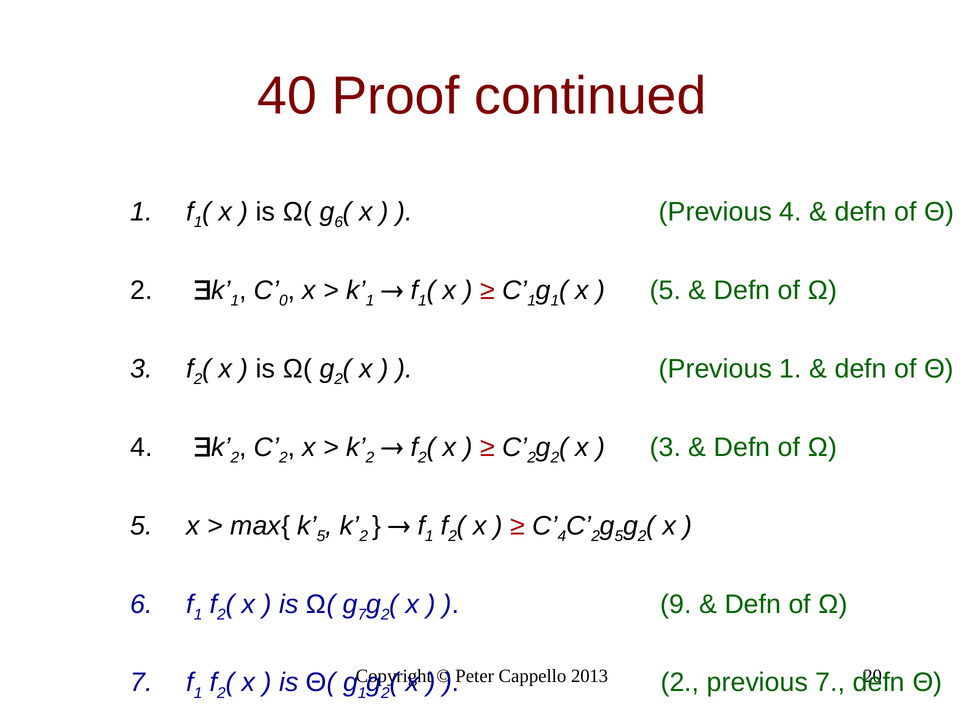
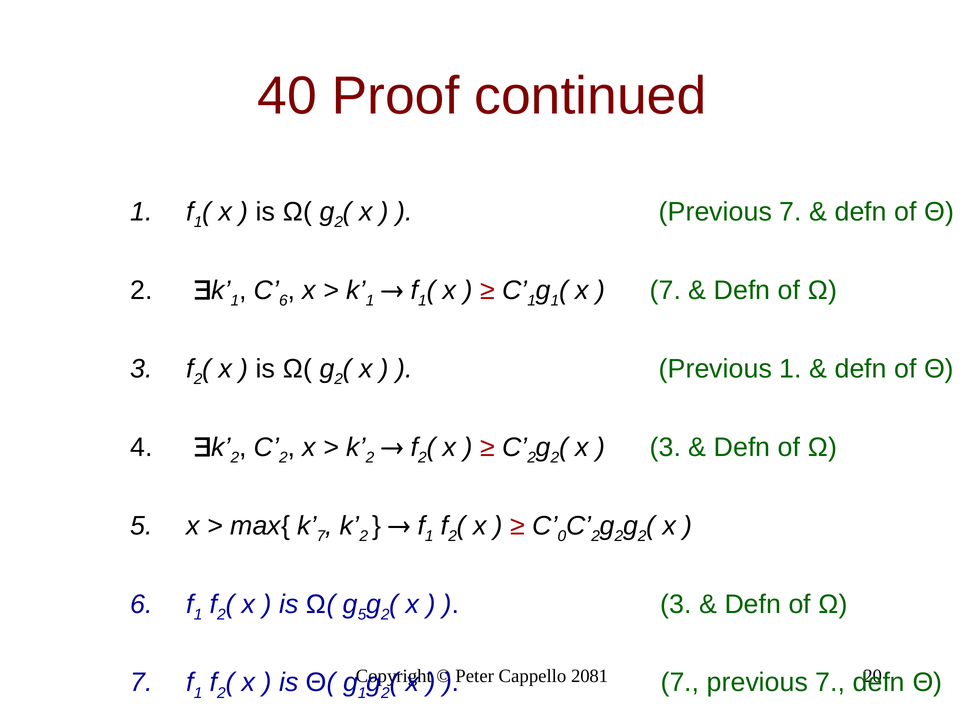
6 at (339, 222): 6 -> 2
4 at (791, 212): 4 -> 7
0 at (283, 301): 0 -> 6
5 at (665, 290): 5 -> 7
5 at (321, 536): 5 -> 7
4 at (562, 536): 4 -> 0
5 at (619, 536): 5 -> 2
7 at (362, 615): 7 -> 5
9 at (676, 604): 9 -> 3
2013: 2013 -> 2081
2 at (680, 683): 2 -> 7
